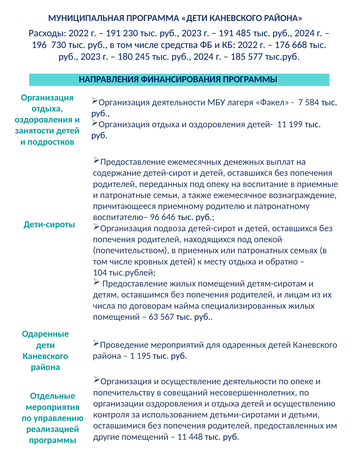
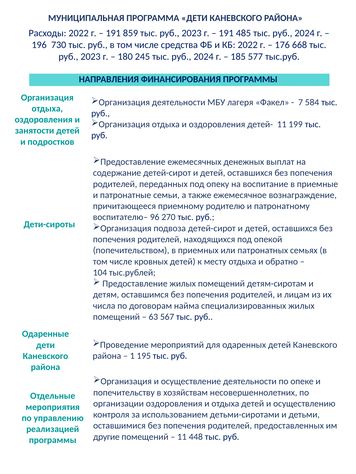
230: 230 -> 859
646: 646 -> 270
совещаний: совещаний -> хозяйствам
